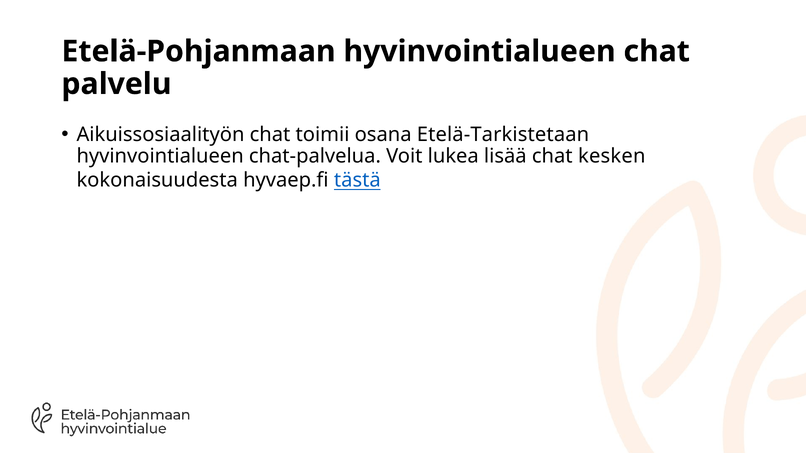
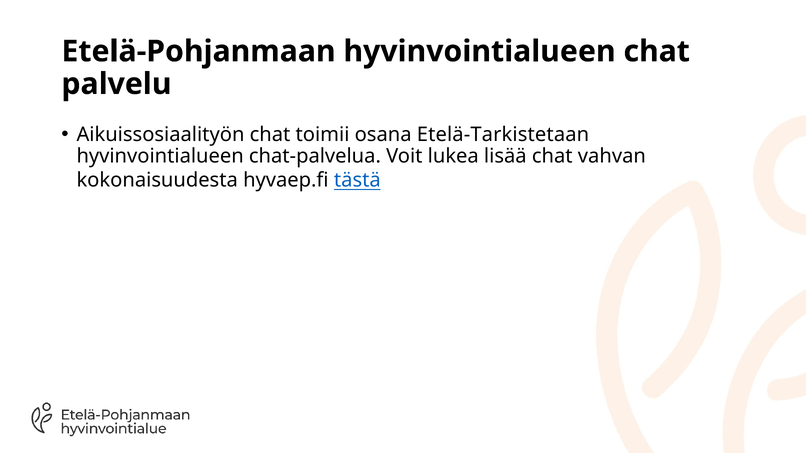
kesken: kesken -> vahvan
